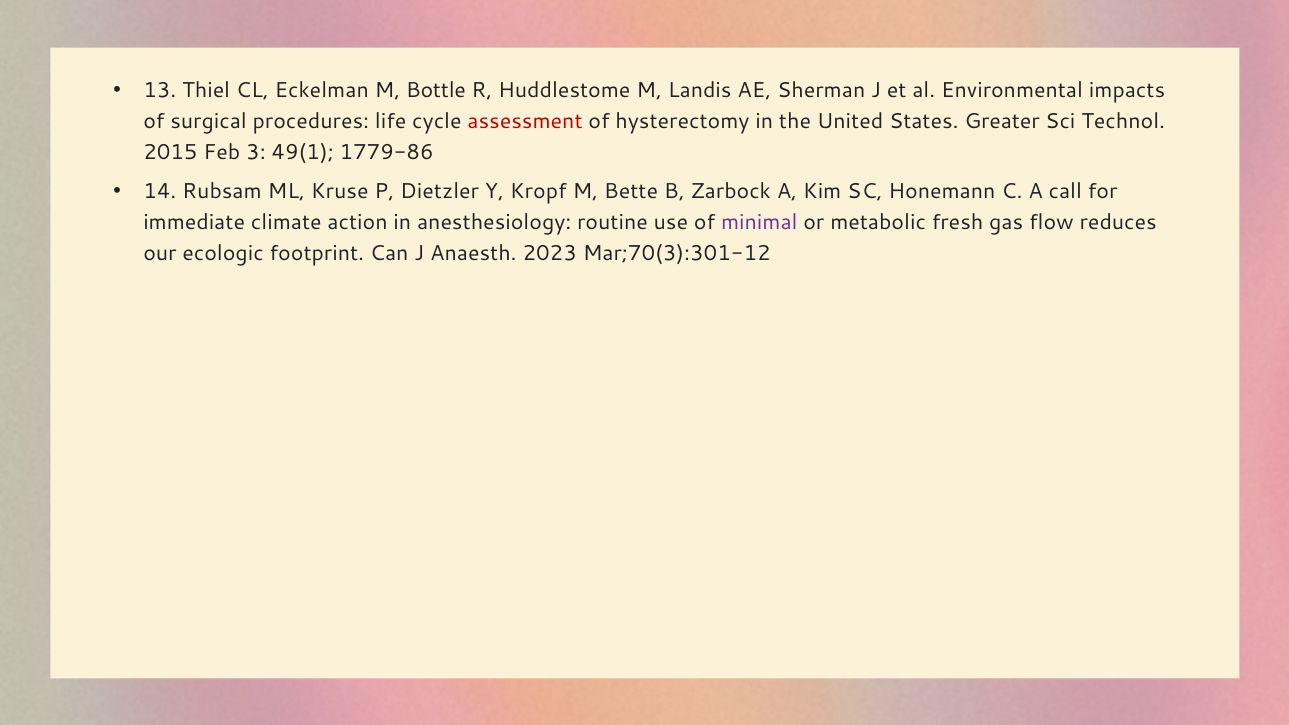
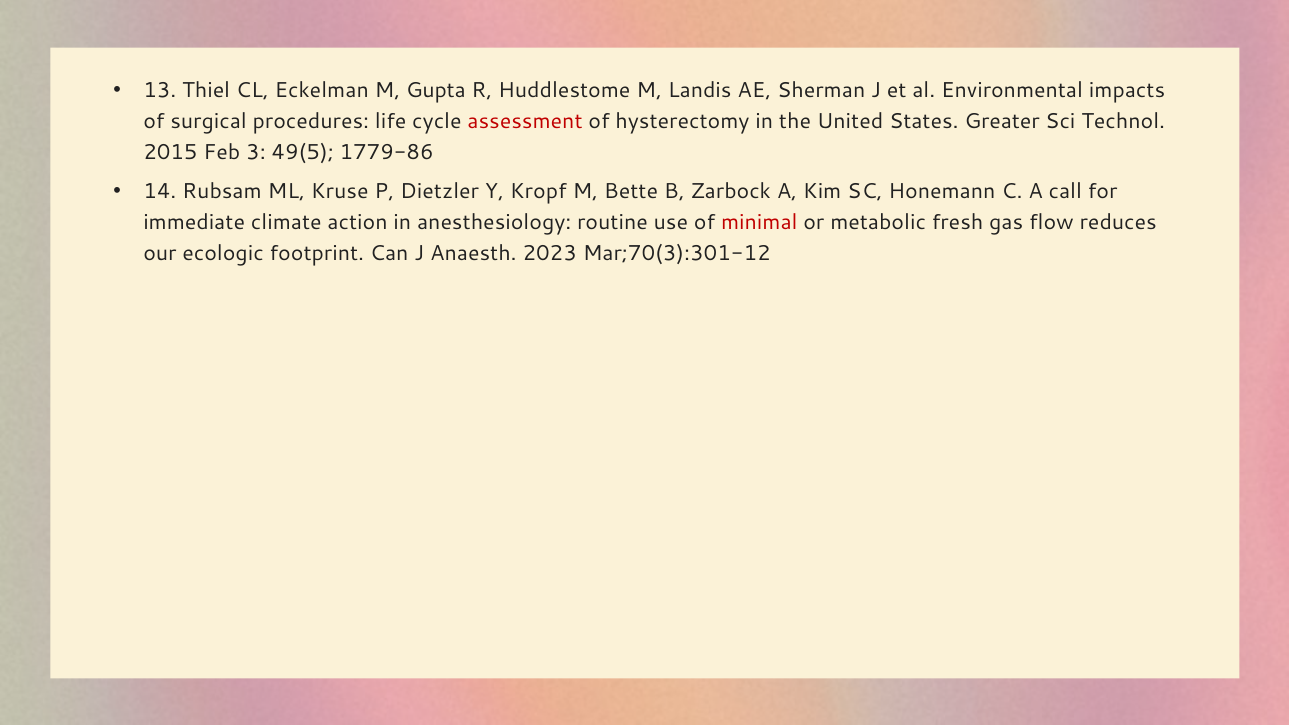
Bottle: Bottle -> Gupta
49(1: 49(1 -> 49(5
minimal colour: purple -> red
